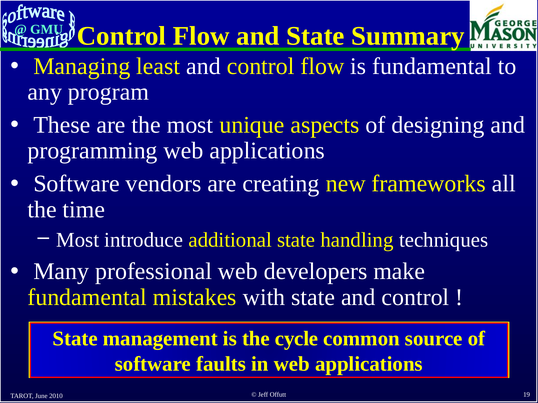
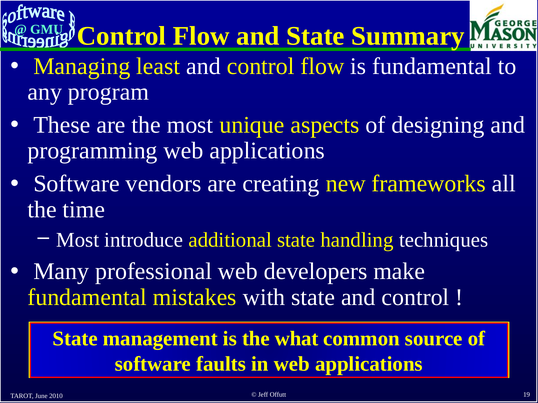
cycle: cycle -> what
